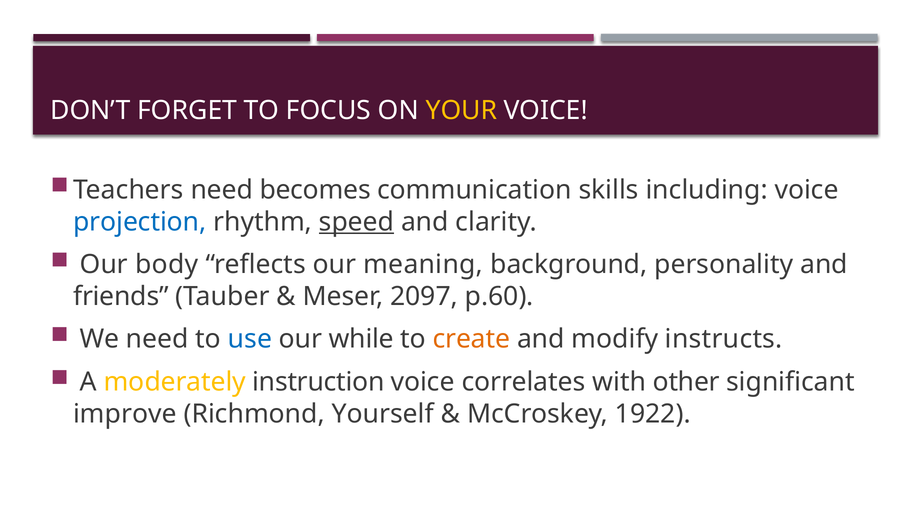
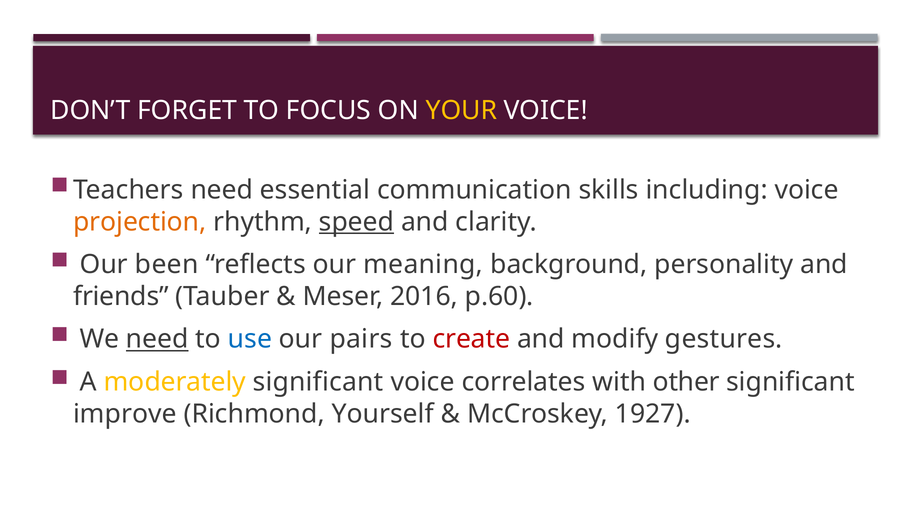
becomes: becomes -> essential
projection colour: blue -> orange
body: body -> been
2097: 2097 -> 2016
need at (157, 340) underline: none -> present
while: while -> pairs
create colour: orange -> red
instructs: instructs -> gestures
moderately instruction: instruction -> significant
1922: 1922 -> 1927
